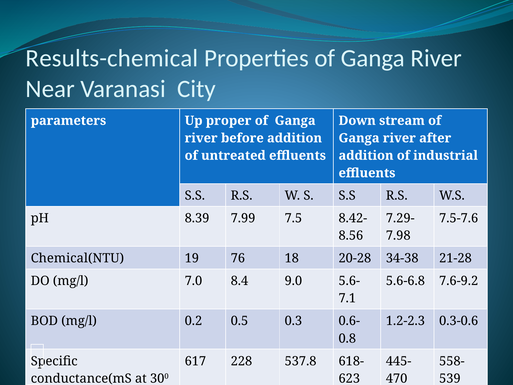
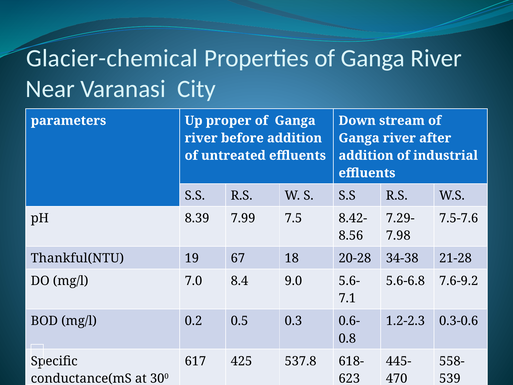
Results-chemical: Results-chemical -> Glacier-chemical
Chemical(NTU: Chemical(NTU -> Thankful(NTU
76: 76 -> 67
228: 228 -> 425
